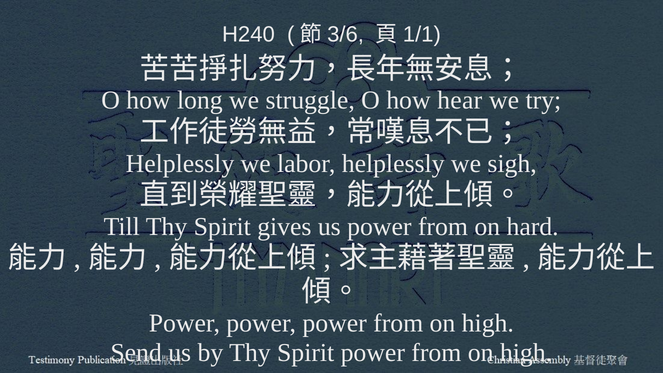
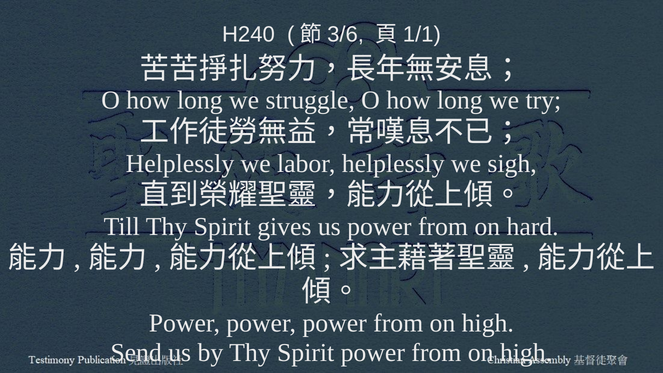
struggle O how hear: hear -> long
